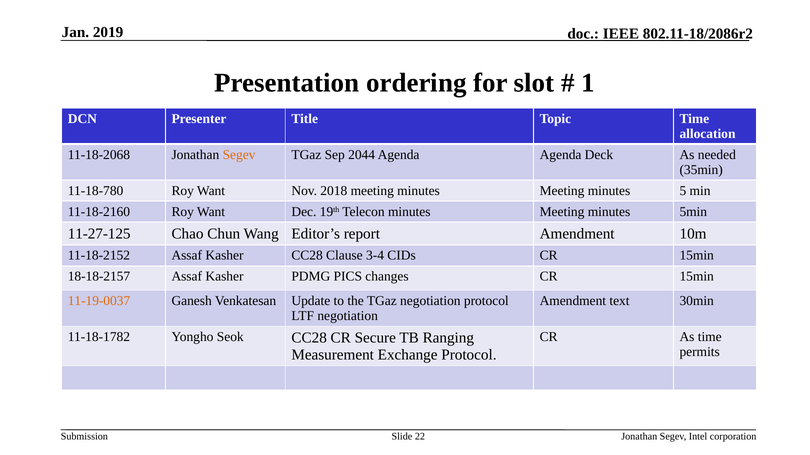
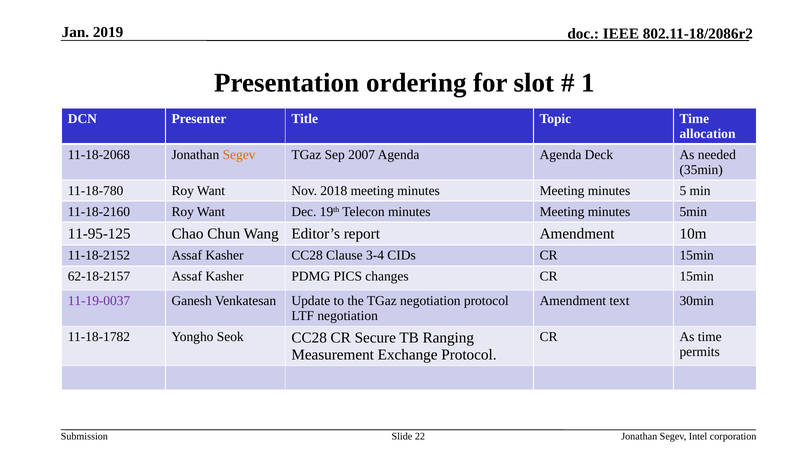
2044: 2044 -> 2007
11-27-125: 11-27-125 -> 11-95-125
18-18-2157: 18-18-2157 -> 62-18-2157
11-19-0037 colour: orange -> purple
